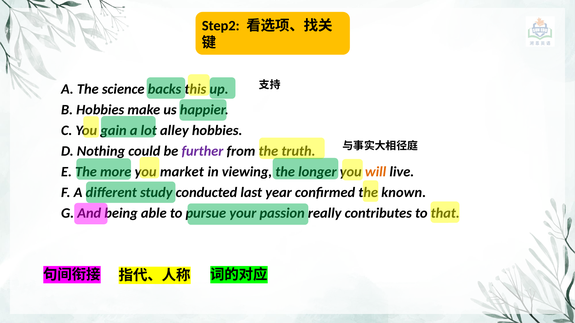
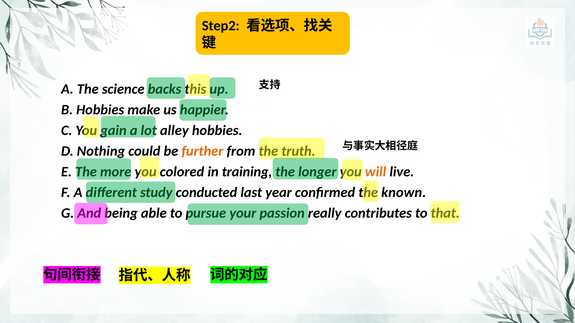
further colour: purple -> orange
market: market -> colored
viewing: viewing -> training
